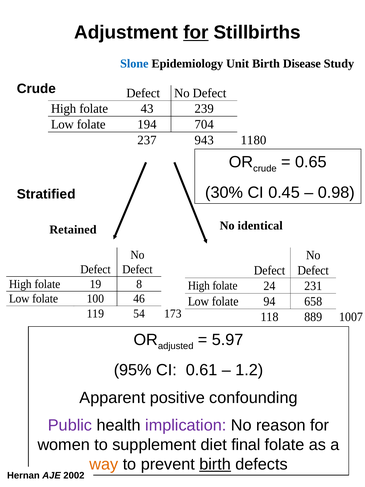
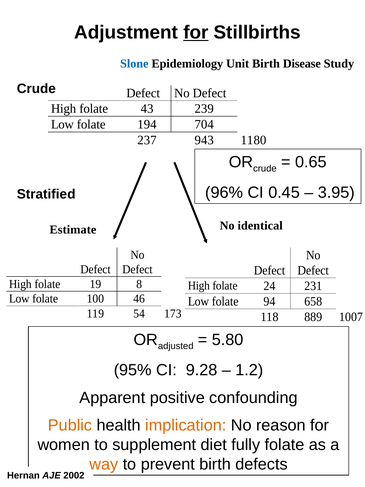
30%: 30% -> 96%
0.98: 0.98 -> 3.95
Retained: Retained -> Estimate
5.97: 5.97 -> 5.80
0.61: 0.61 -> 9.28
Public colour: purple -> orange
implication colour: purple -> orange
final: final -> fully
birth at (215, 464) underline: present -> none
